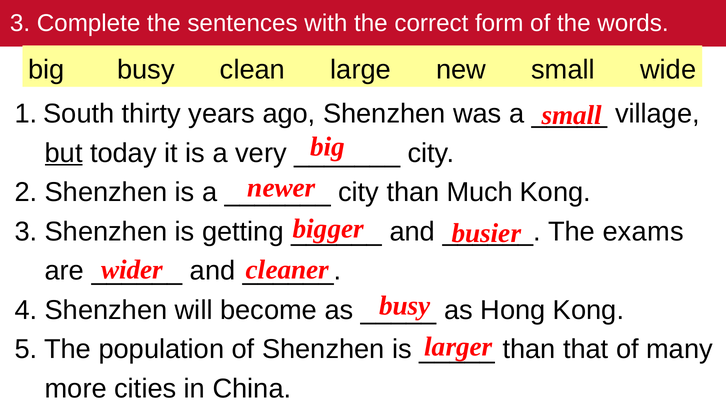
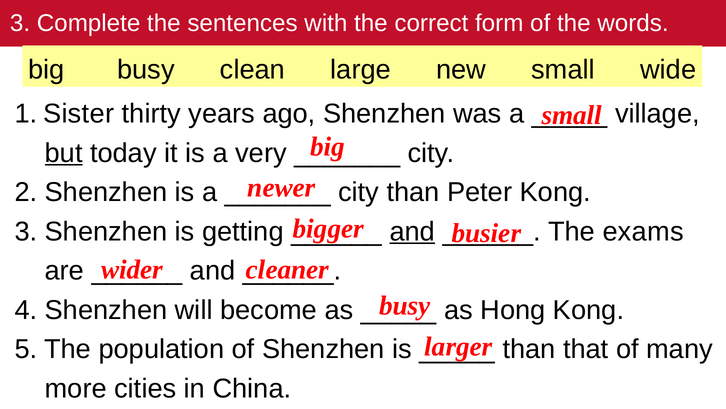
South: South -> Sister
Much: Much -> Peter
and at (412, 231) underline: none -> present
